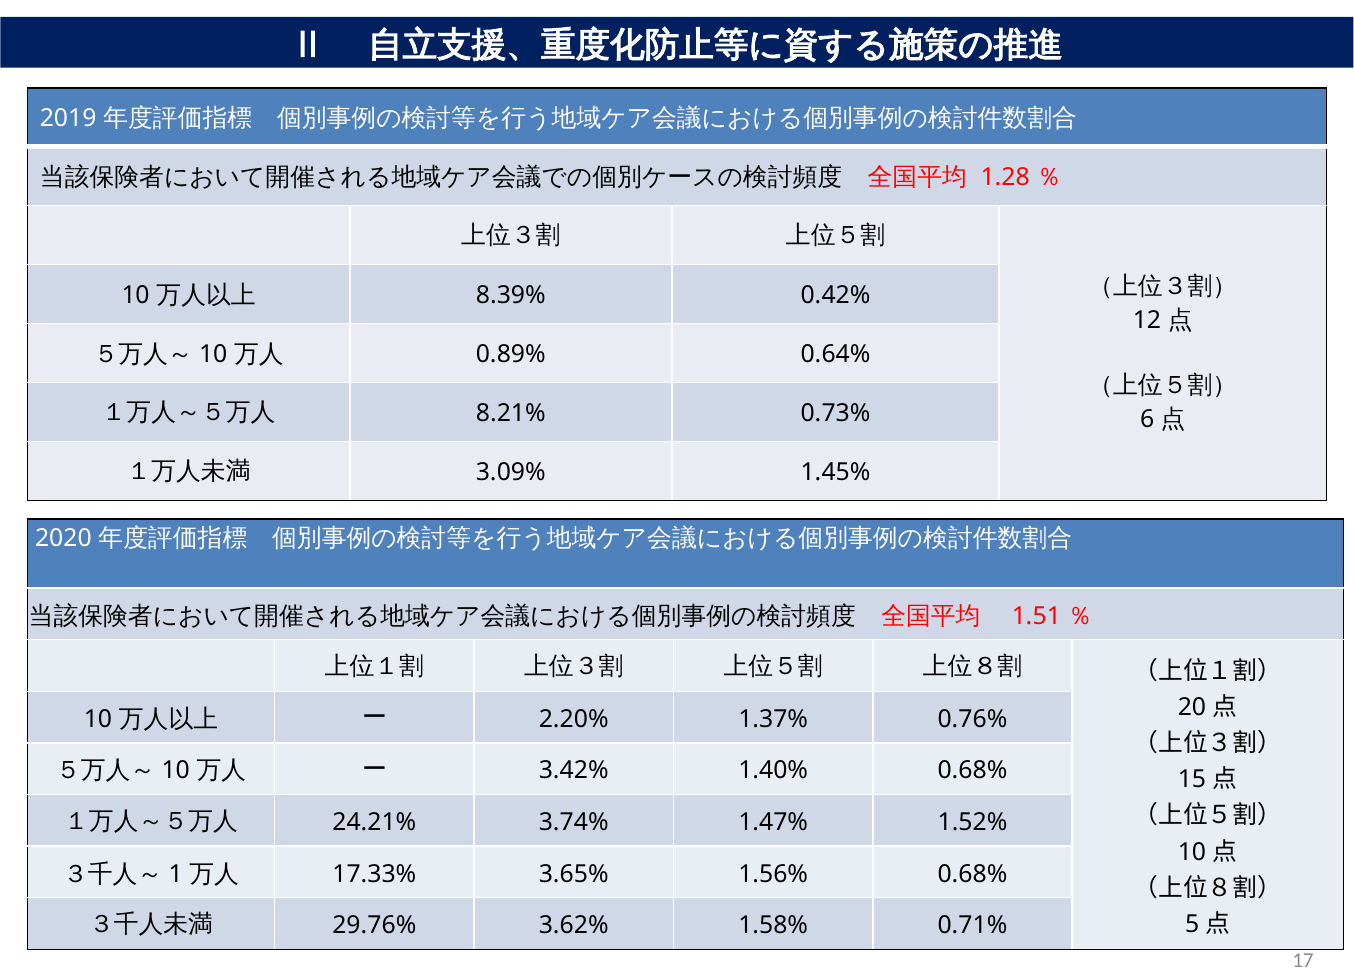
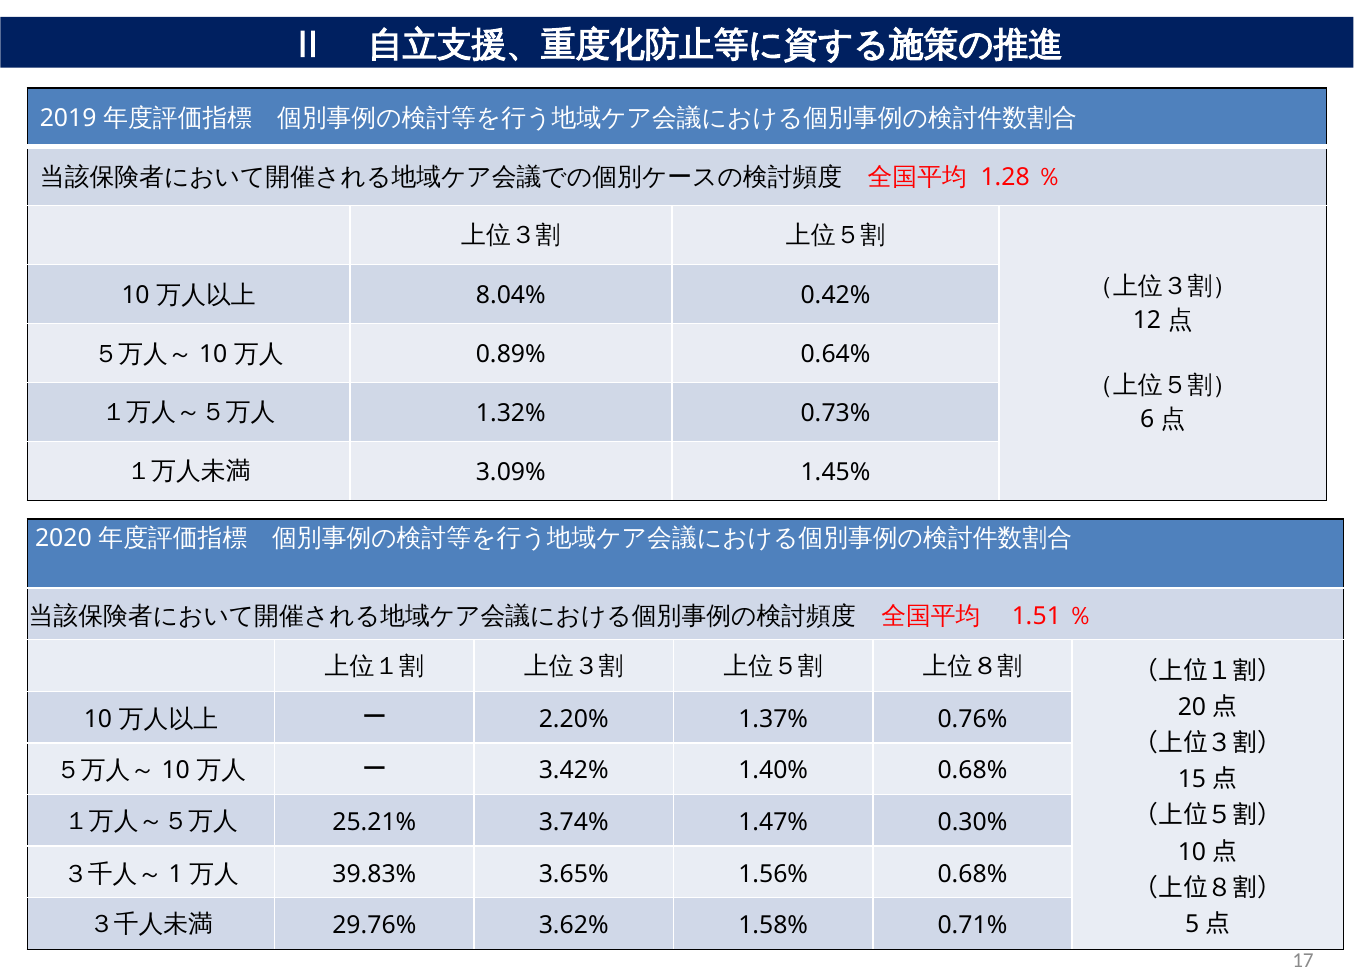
8.39%: 8.39% -> 8.04%
8.21%: 8.21% -> 1.32%
24.21%: 24.21% -> 25.21%
1.52%: 1.52% -> 0.30%
17.33%: 17.33% -> 39.83%
